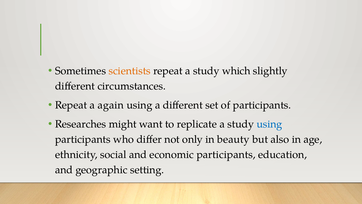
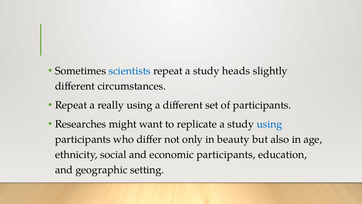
scientists colour: orange -> blue
which: which -> heads
again: again -> really
